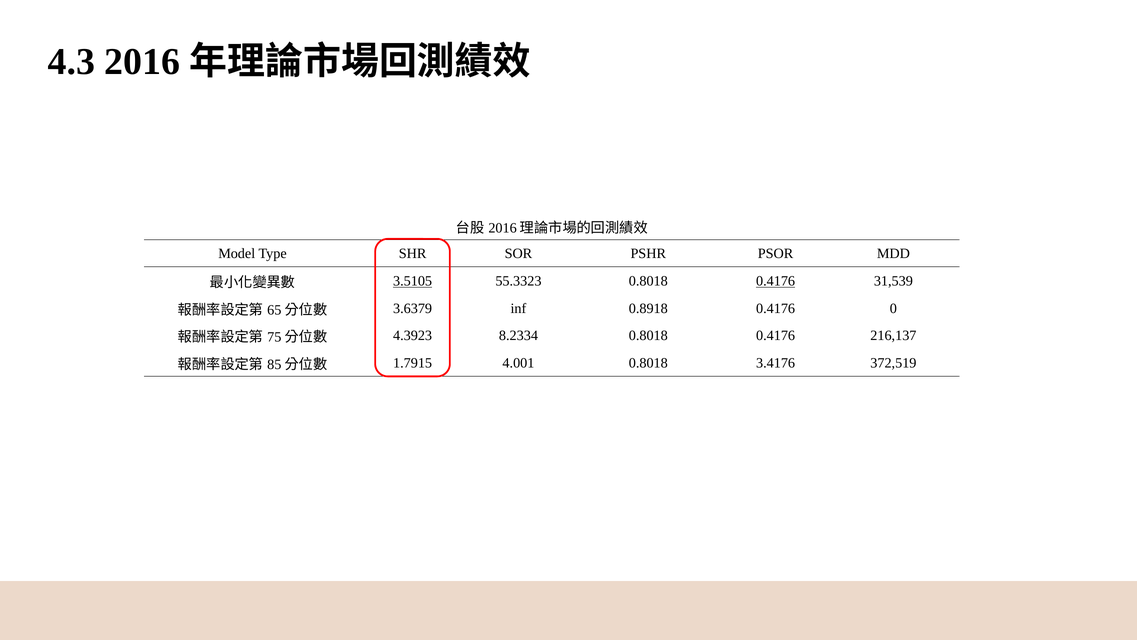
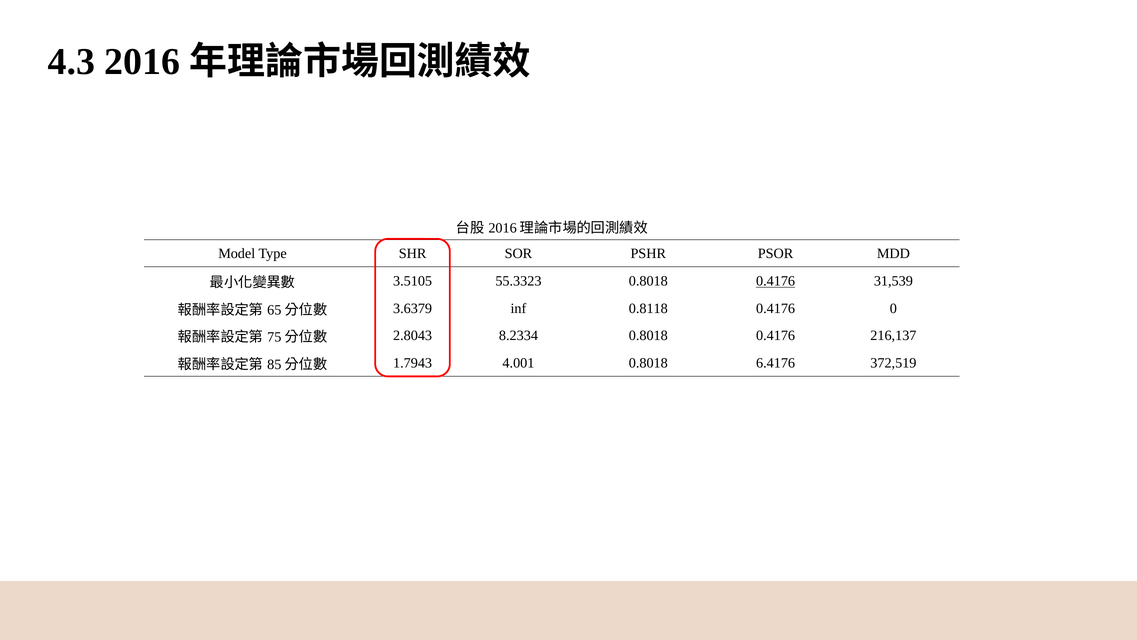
3.5105 underline: present -> none
0.8918: 0.8918 -> 0.8118
4.3923: 4.3923 -> 2.8043
1.7915: 1.7915 -> 1.7943
3.4176: 3.4176 -> 6.4176
